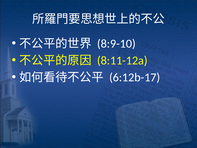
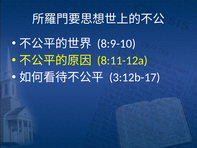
6:12b-17: 6:12b-17 -> 3:12b-17
